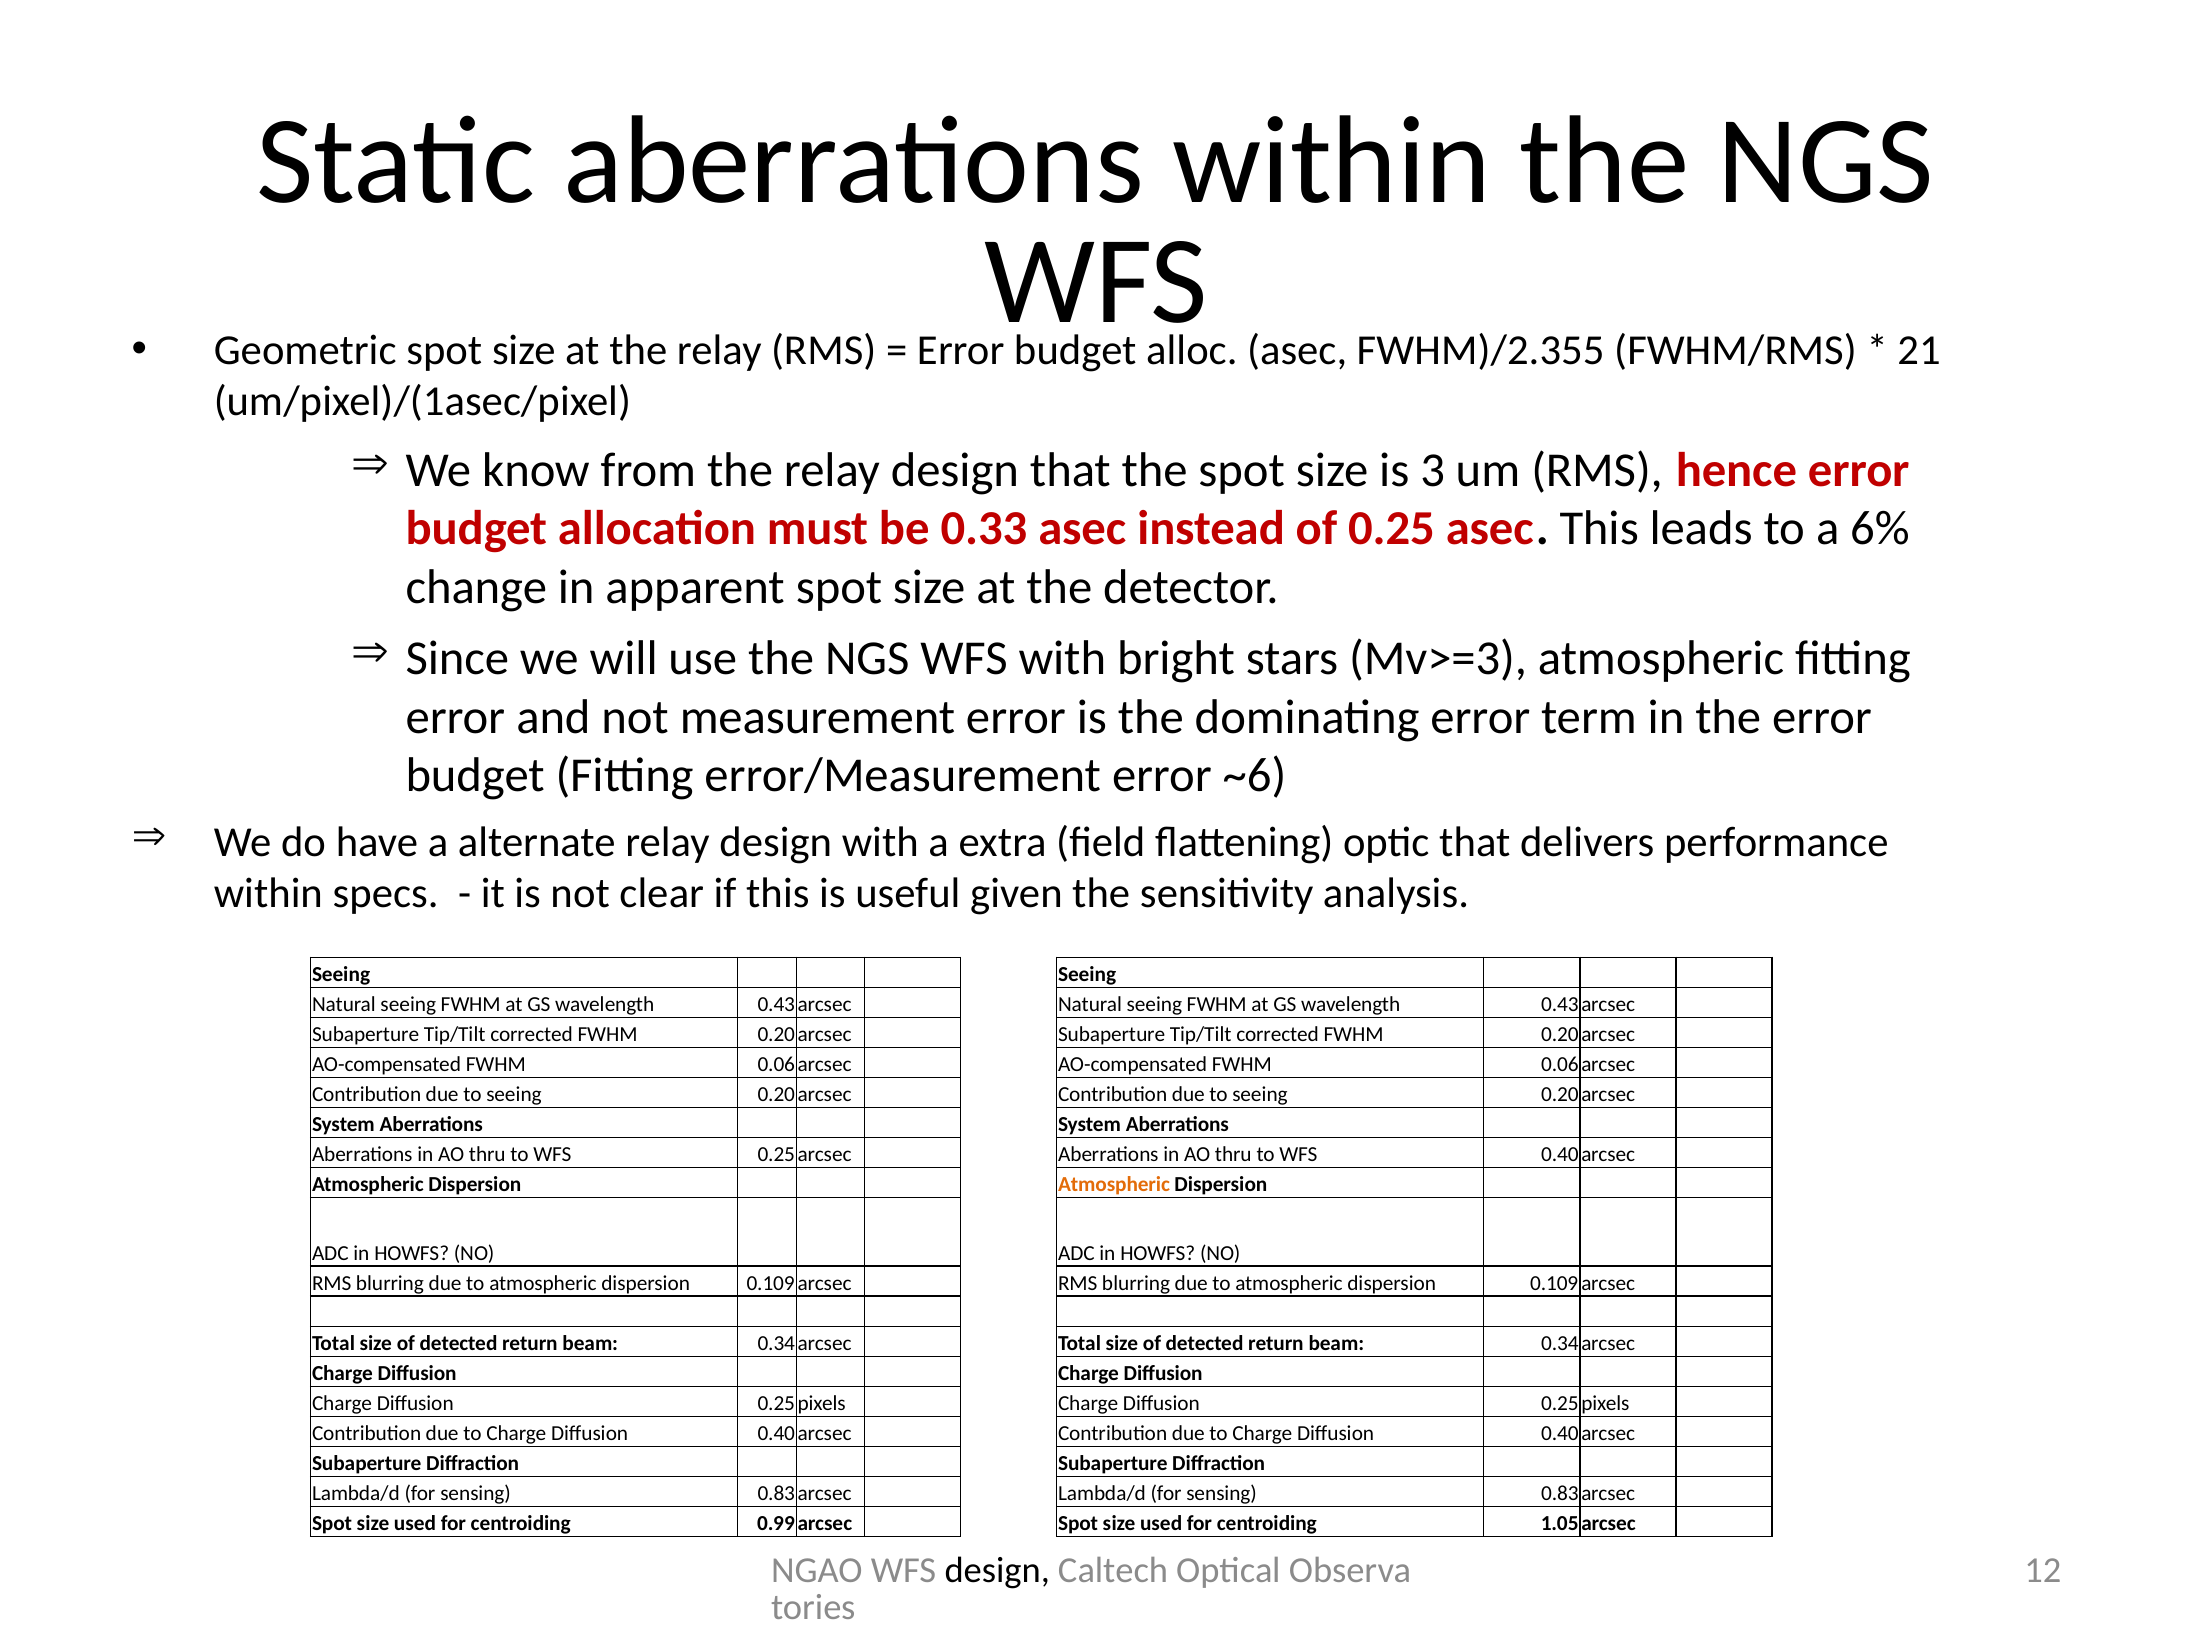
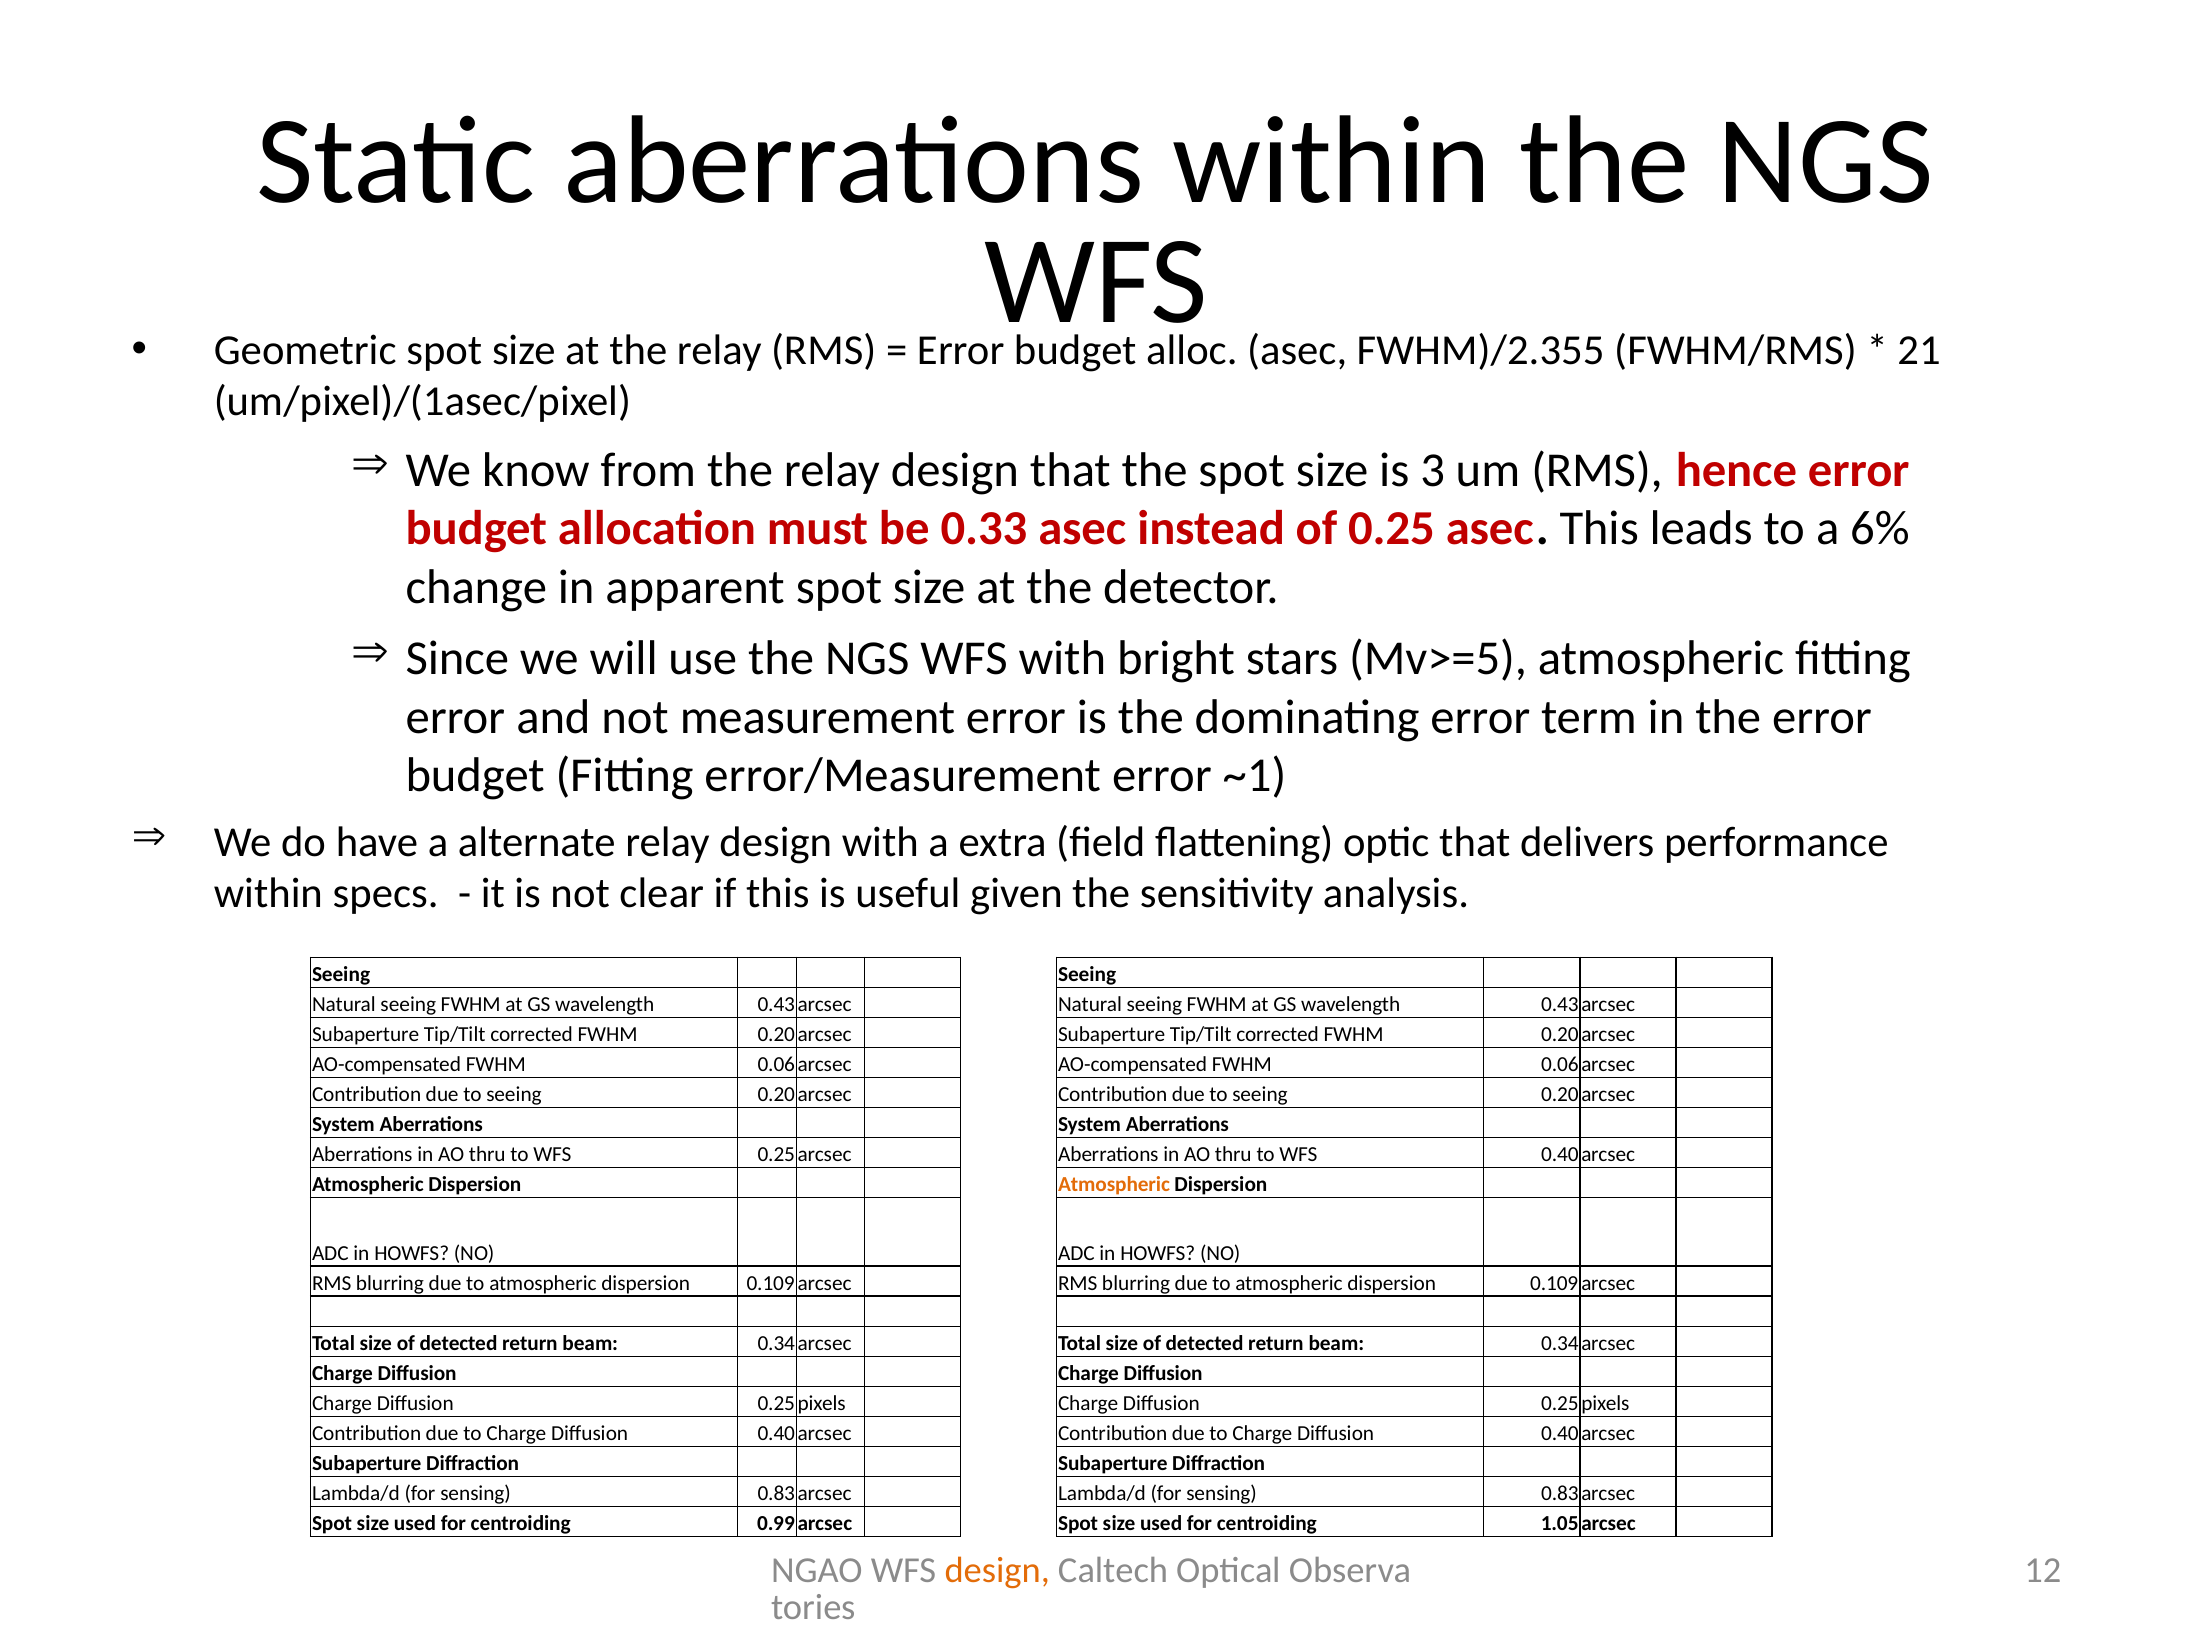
Mv>=3: Mv>=3 -> Mv>=5
~6: ~6 -> ~1
design at (997, 1570) colour: black -> orange
